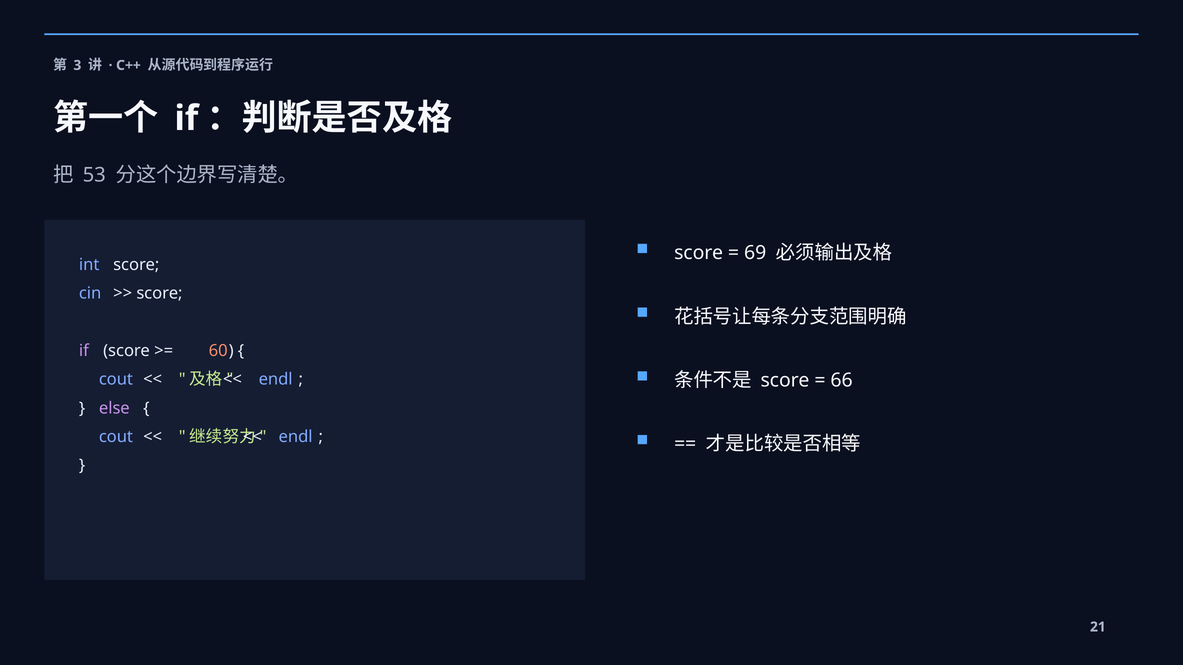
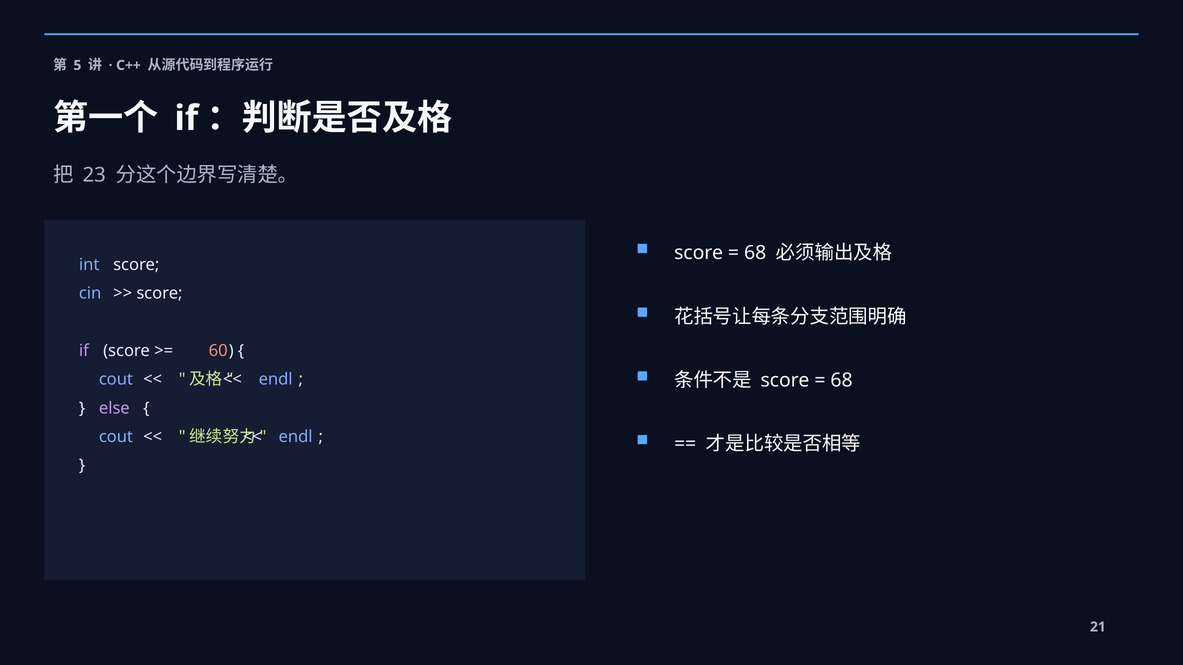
3: 3 -> 5
53: 53 -> 23
69 at (755, 253): 69 -> 68
66 at (842, 381): 66 -> 68
